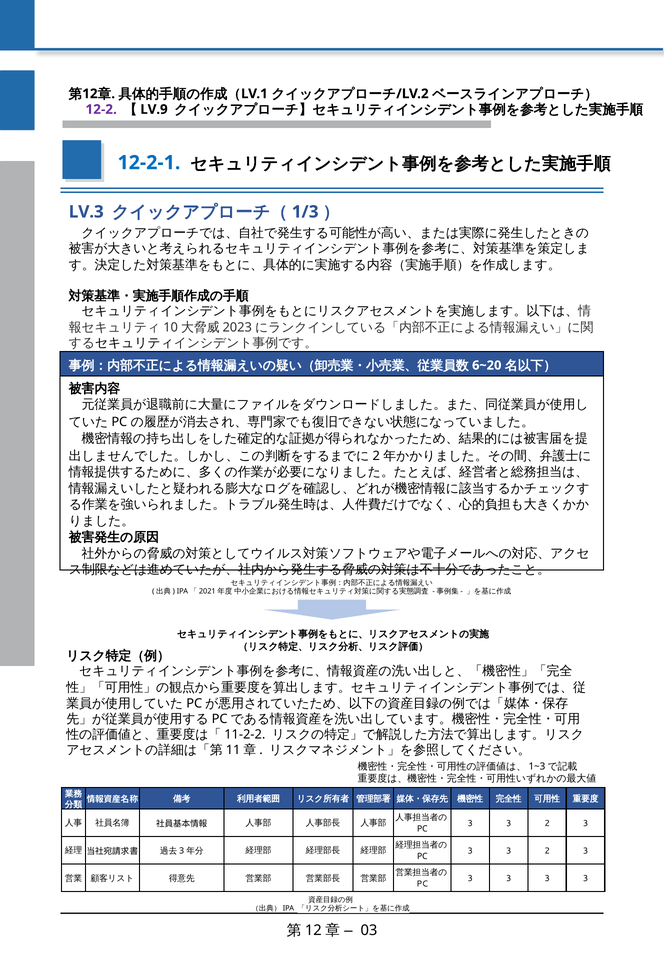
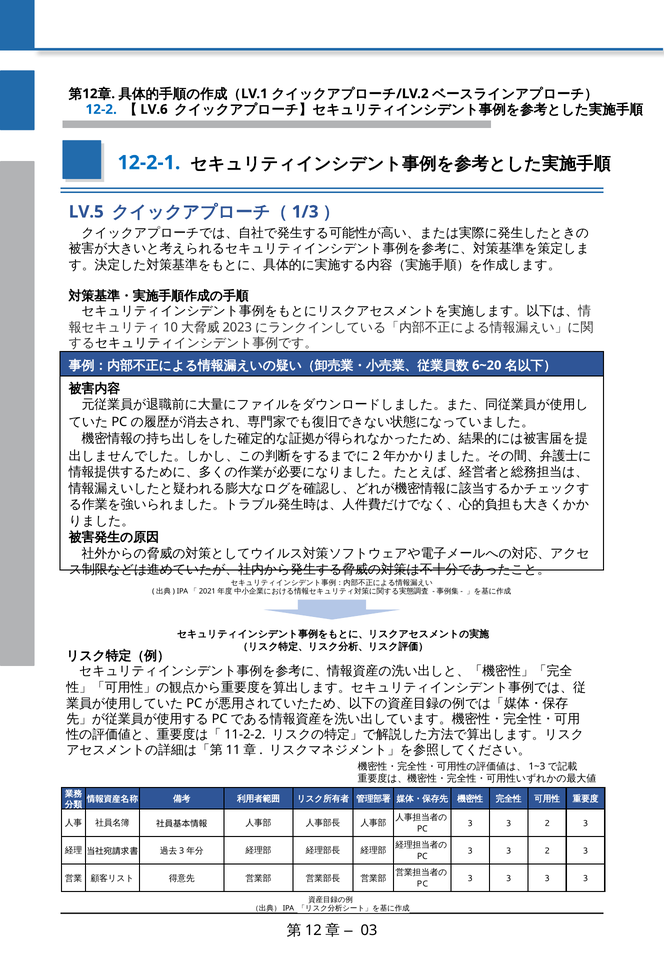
12-2 colour: purple -> blue
LV.9: LV.9 -> LV.6
LV.3: LV.3 -> LV.5
